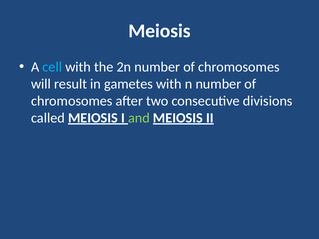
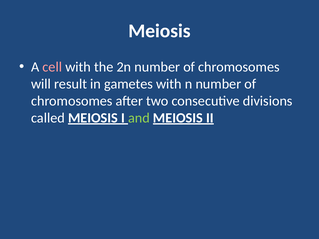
cell colour: light blue -> pink
